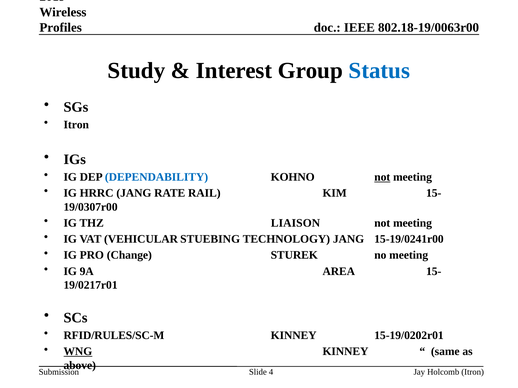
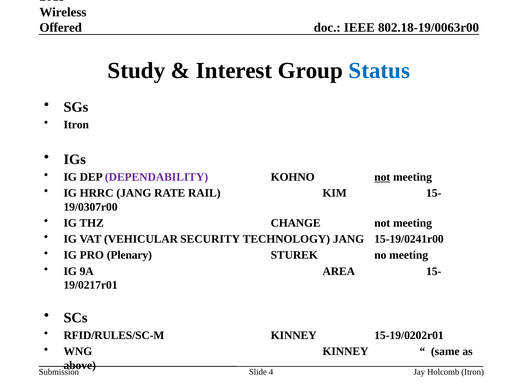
Profiles: Profiles -> Offered
DEPENDABILITY colour: blue -> purple
LIAISON: LIAISON -> CHANGE
STUEBING: STUEBING -> SECURITY
Change: Change -> Plenary
WNG underline: present -> none
